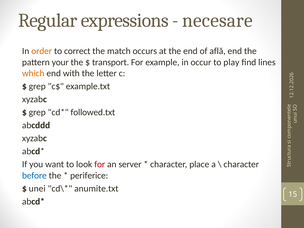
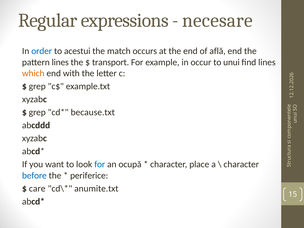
order colour: orange -> blue
correct: correct -> acestui
pattern your: your -> lines
play: play -> unui
followed.txt: followed.txt -> because.txt
for at (100, 164) colour: red -> blue
server: server -> ocupă
unei: unei -> care
